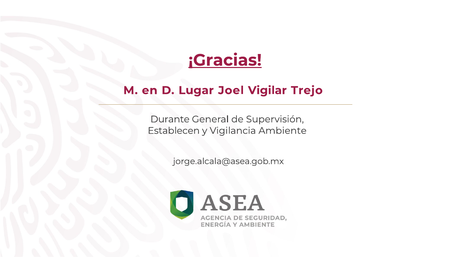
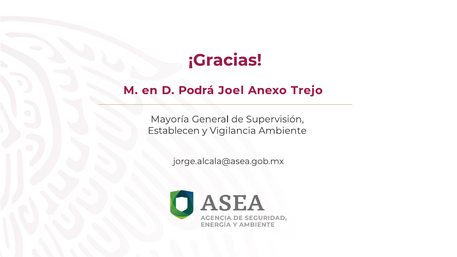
¡Gracias underline: present -> none
Lugar: Lugar -> Podrá
Vigilar: Vigilar -> Anexo
Durante: Durante -> Mayoría
